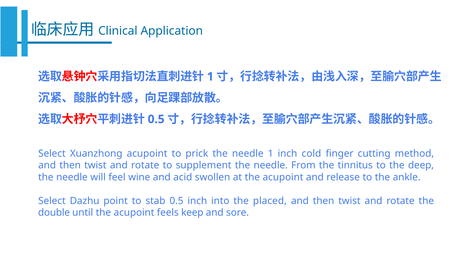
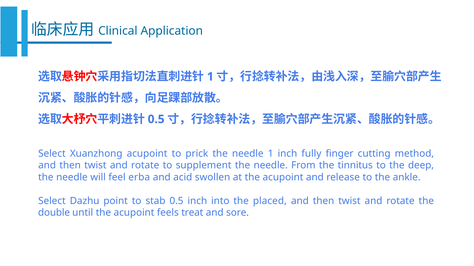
cold: cold -> fully
wine: wine -> erba
keep: keep -> treat
